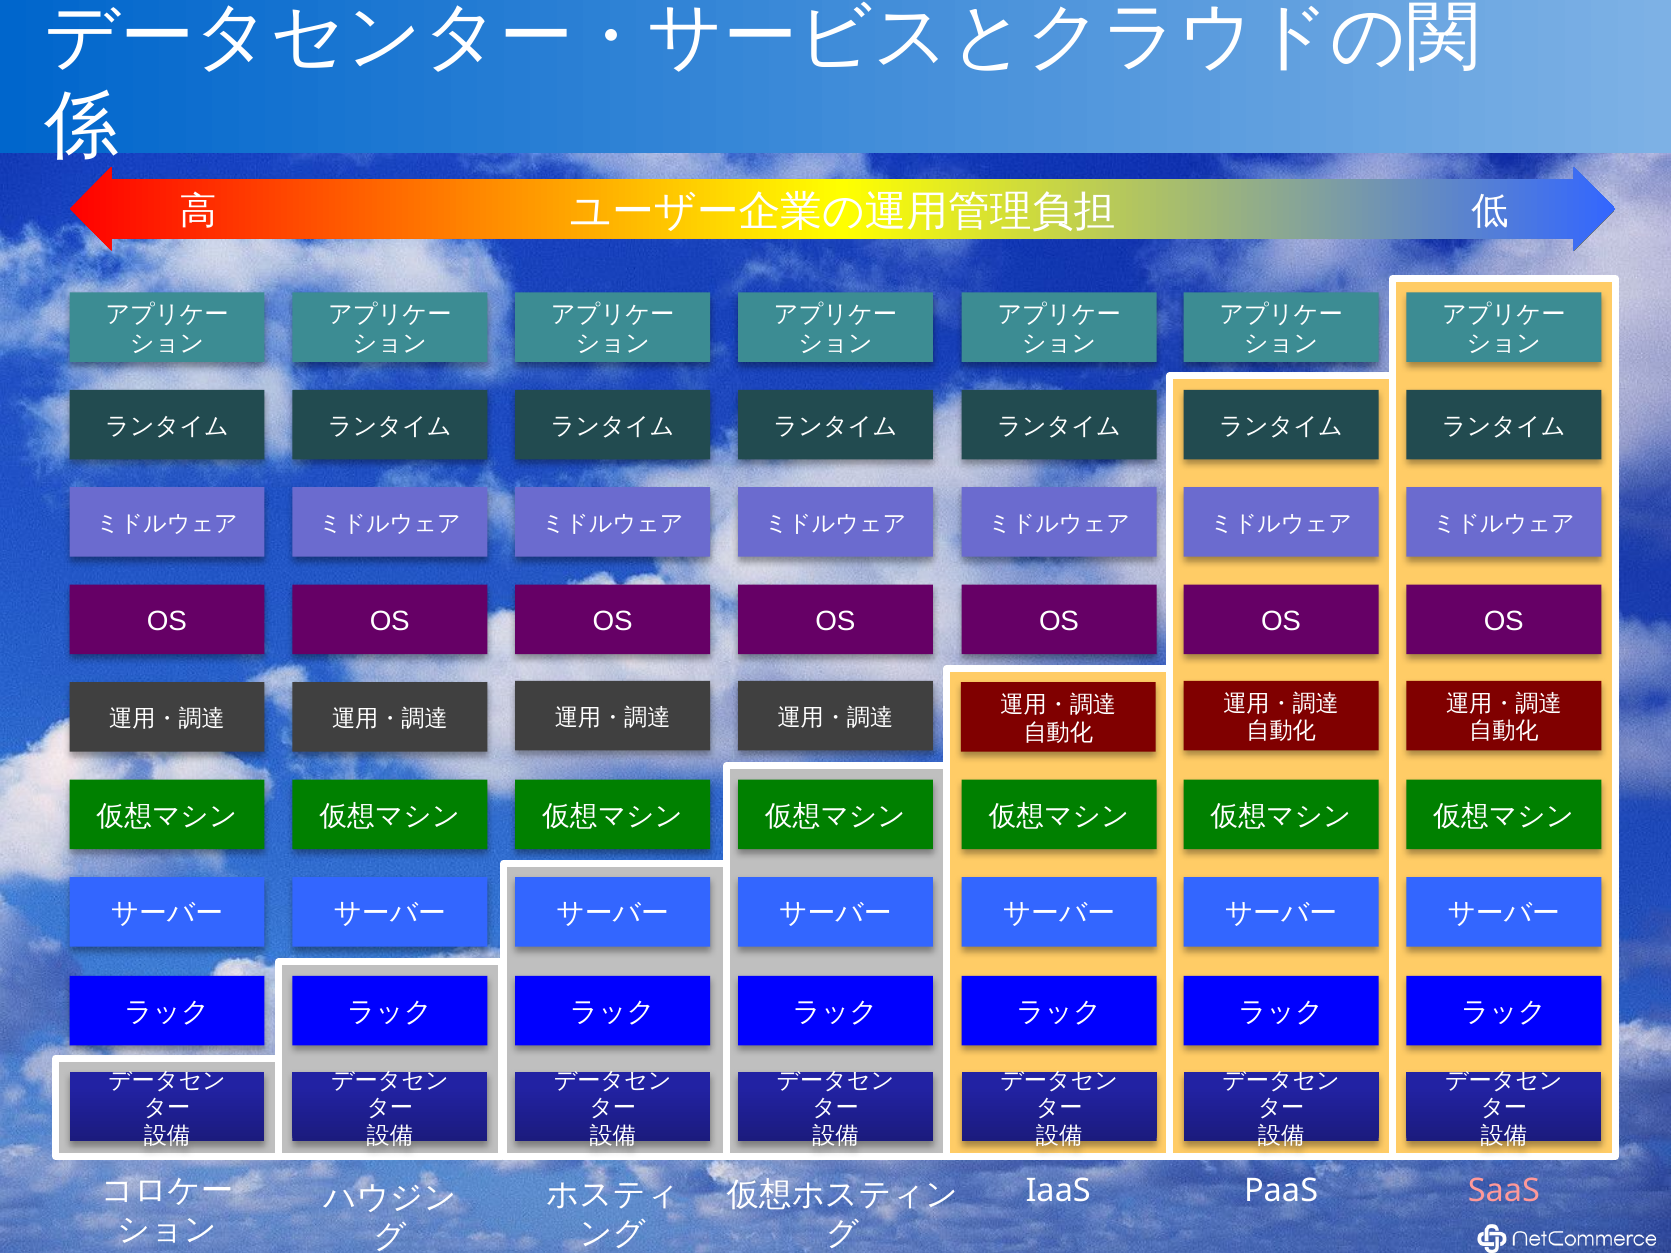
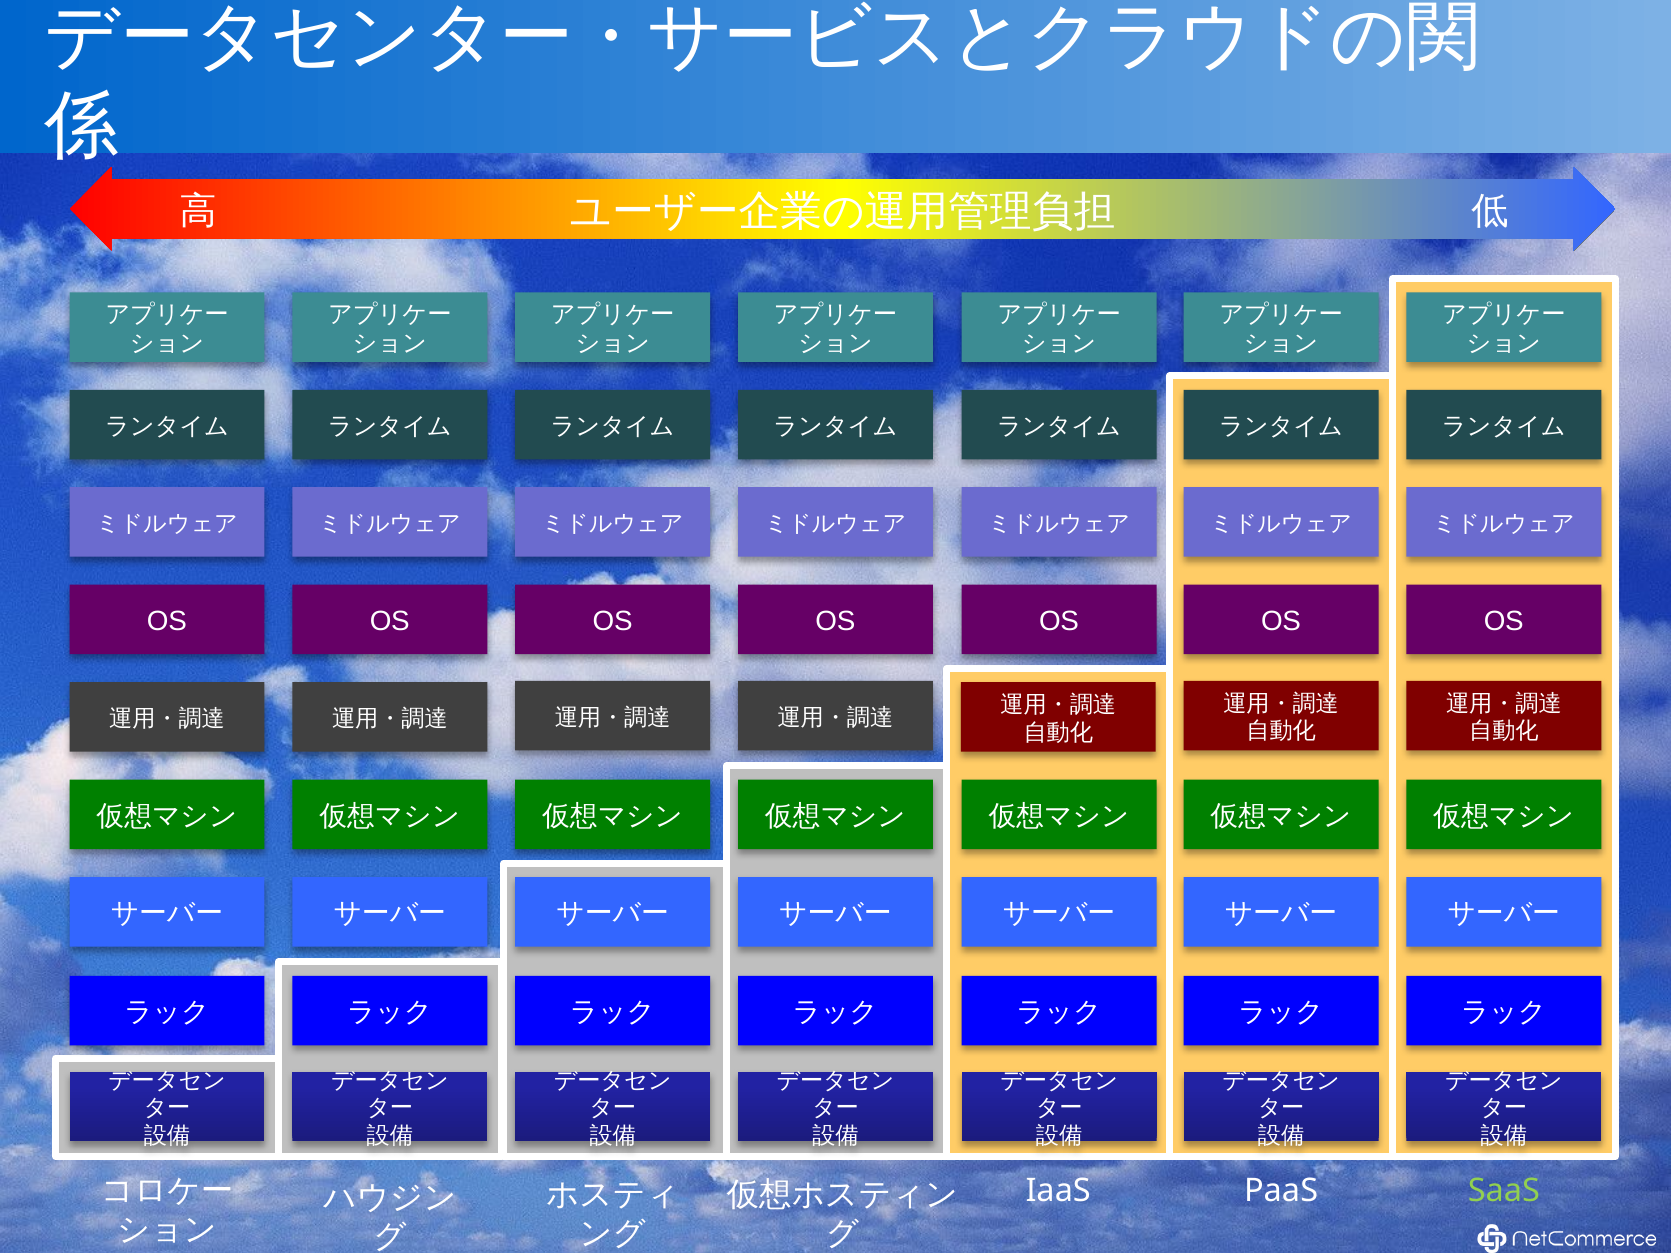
SaaS colour: pink -> light green
